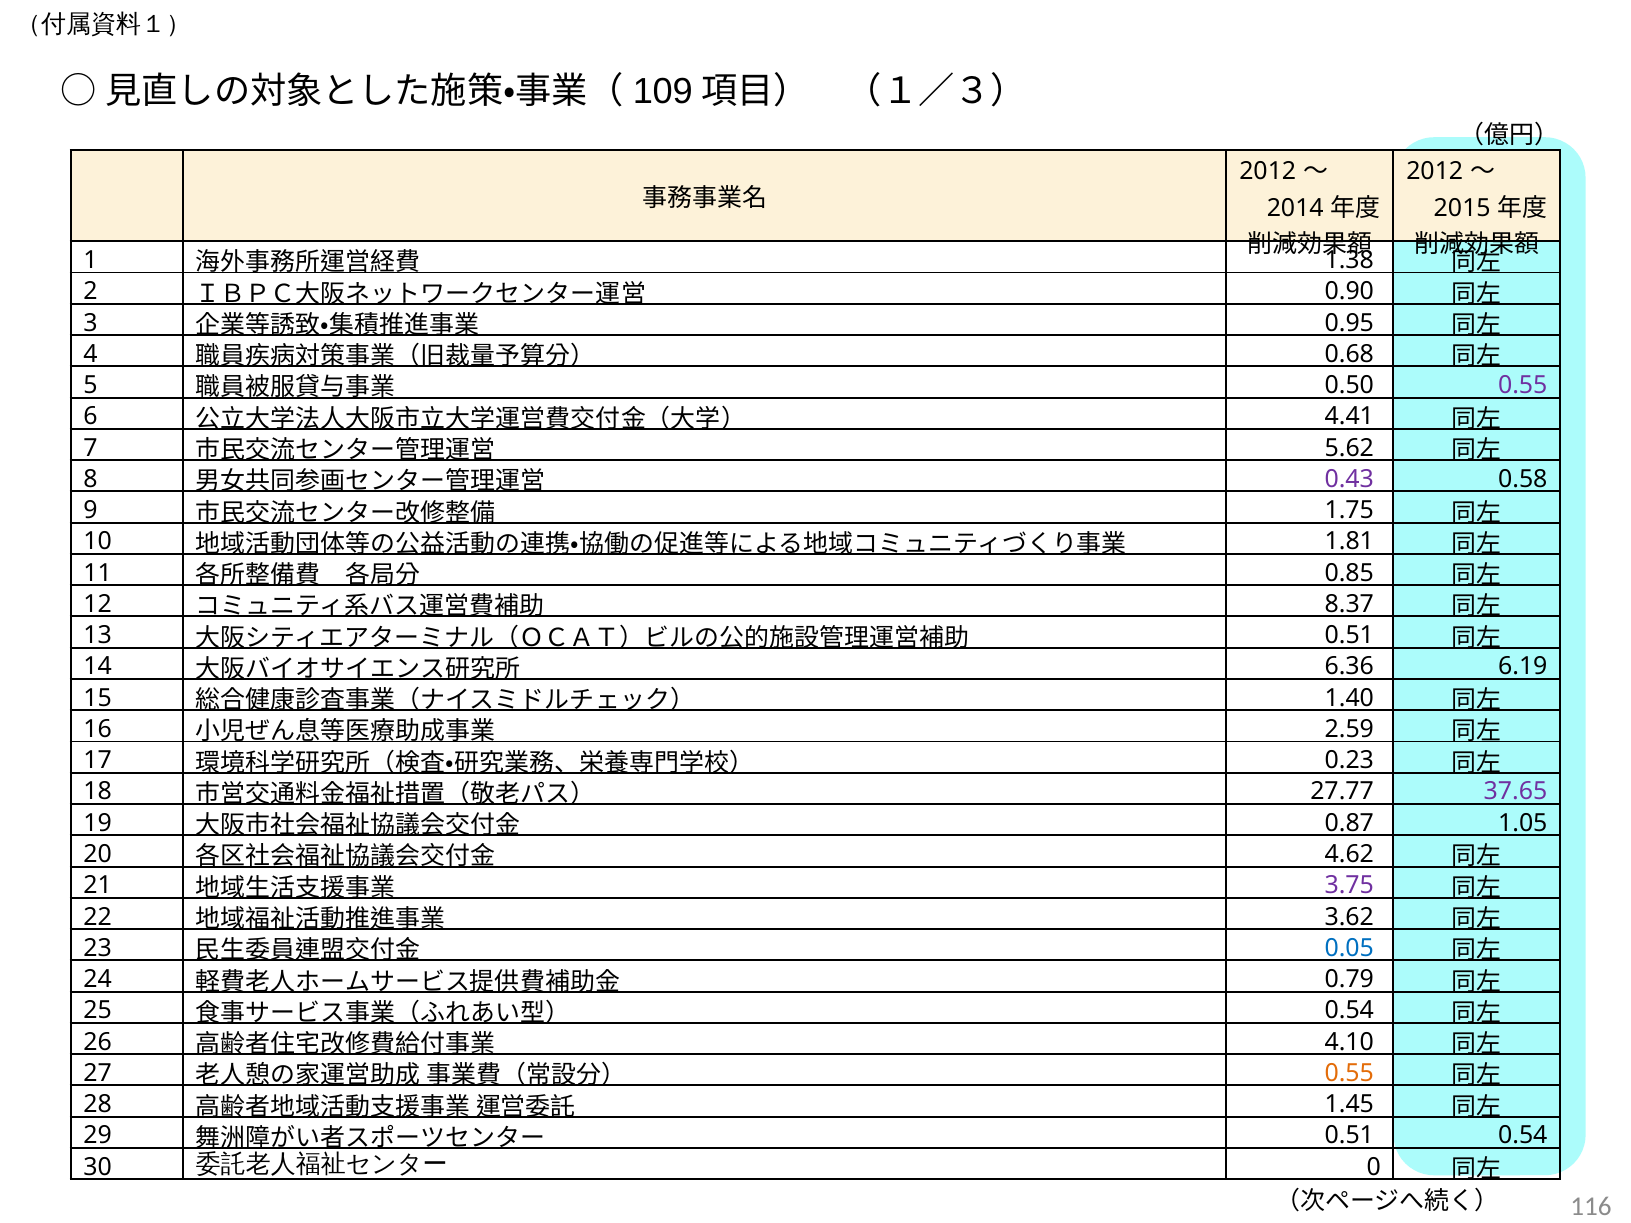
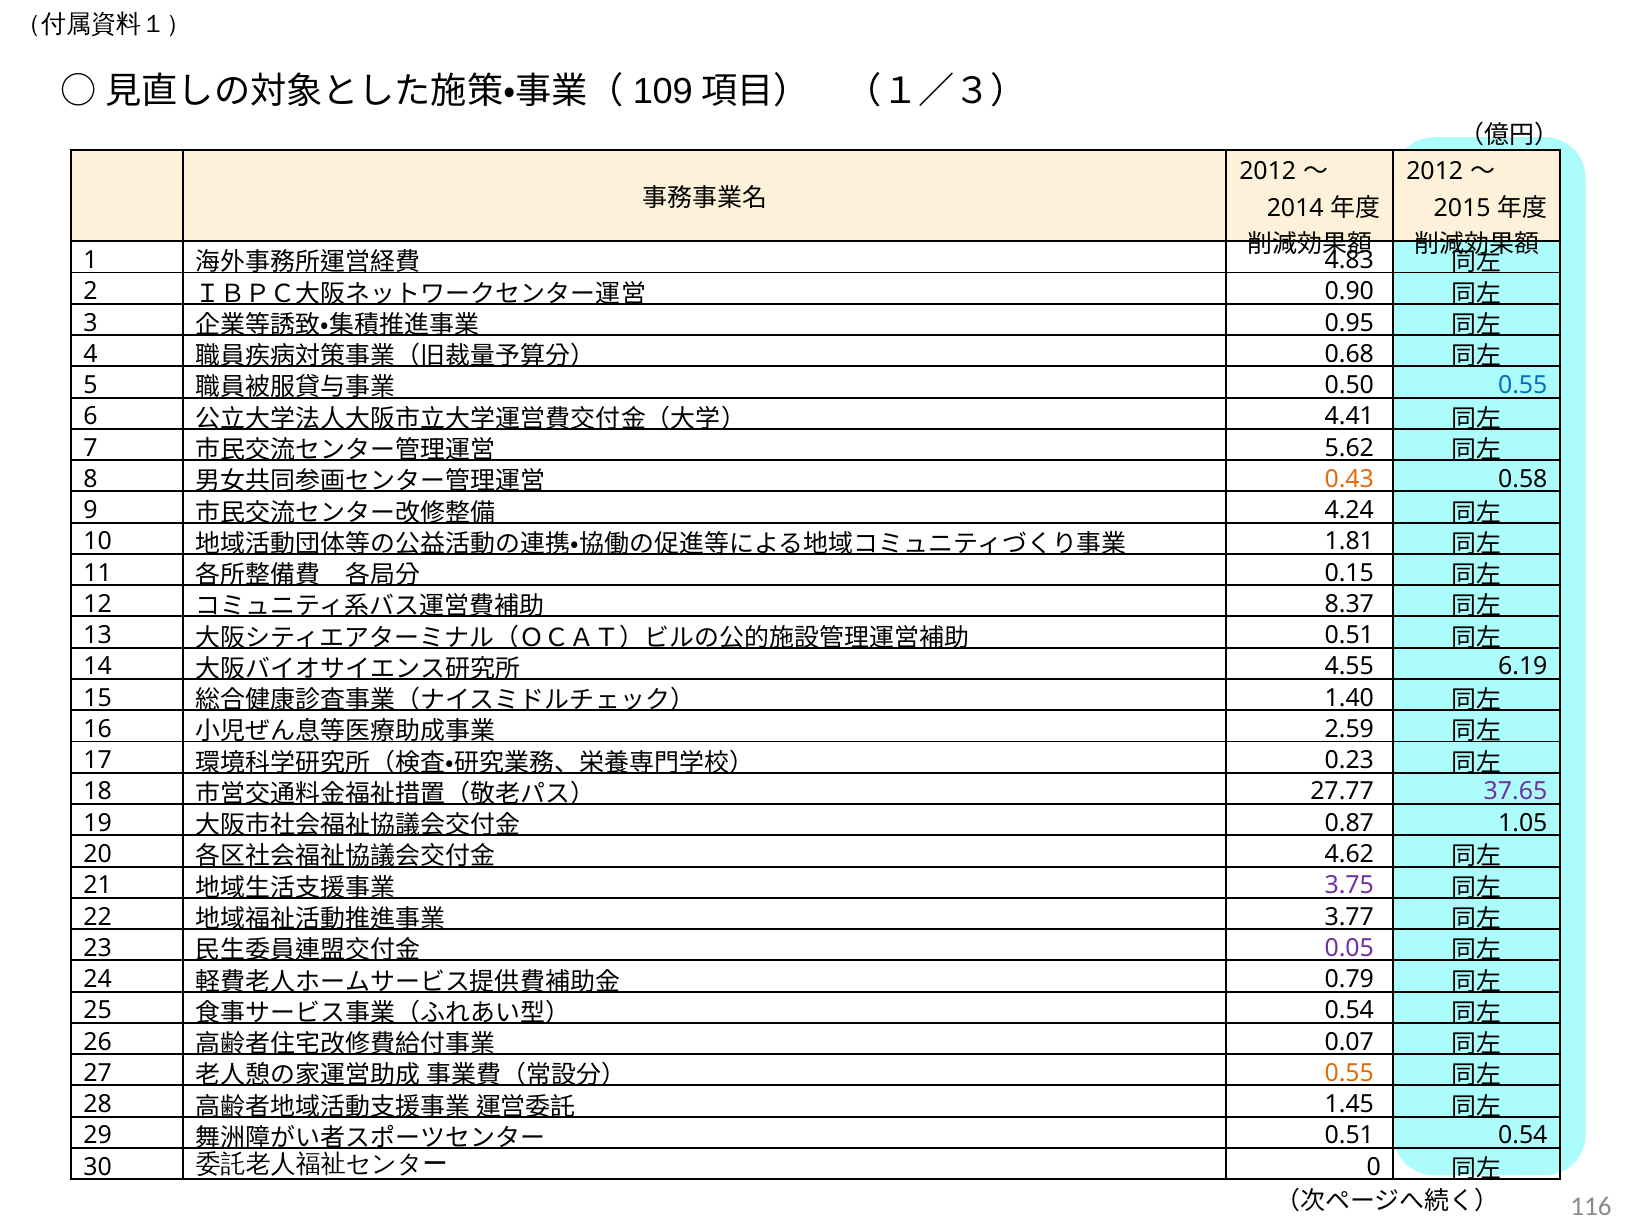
1.38: 1.38 -> 4.83
0.55 at (1523, 385) colour: purple -> blue
0.43 colour: purple -> orange
1.75: 1.75 -> 4.24
0.85: 0.85 -> 0.15
6.36: 6.36 -> 4.55
3.62: 3.62 -> 3.77
0.05 colour: blue -> purple
4.10: 4.10 -> 0.07
